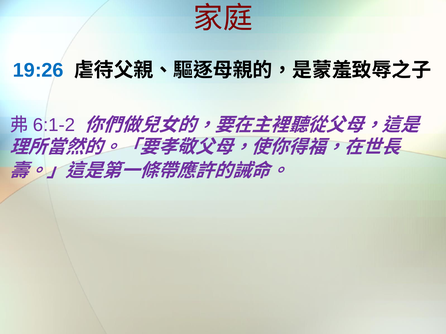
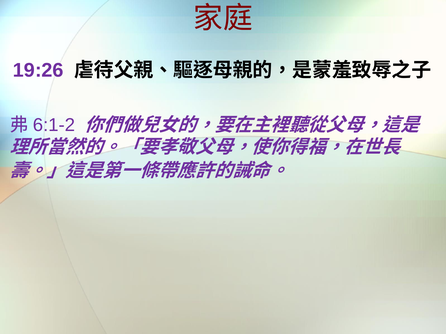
19:26 colour: blue -> purple
